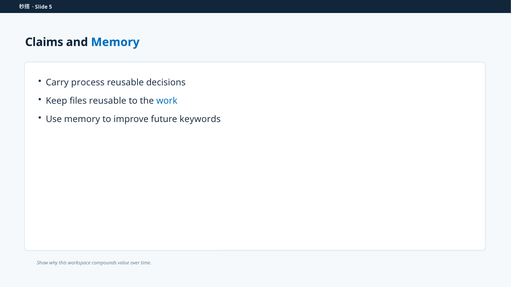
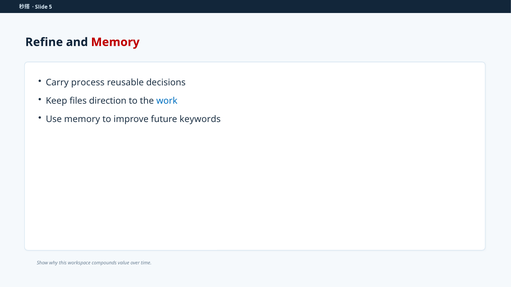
Claims: Claims -> Refine
Memory at (115, 42) colour: blue -> red
files reusable: reusable -> direction
